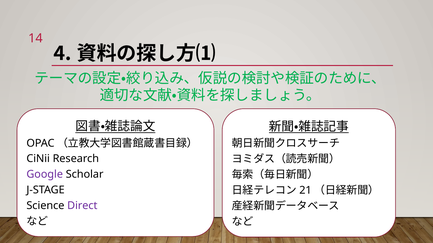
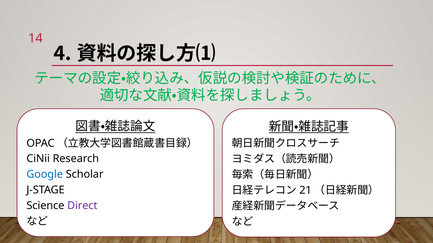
Google colour: purple -> blue
